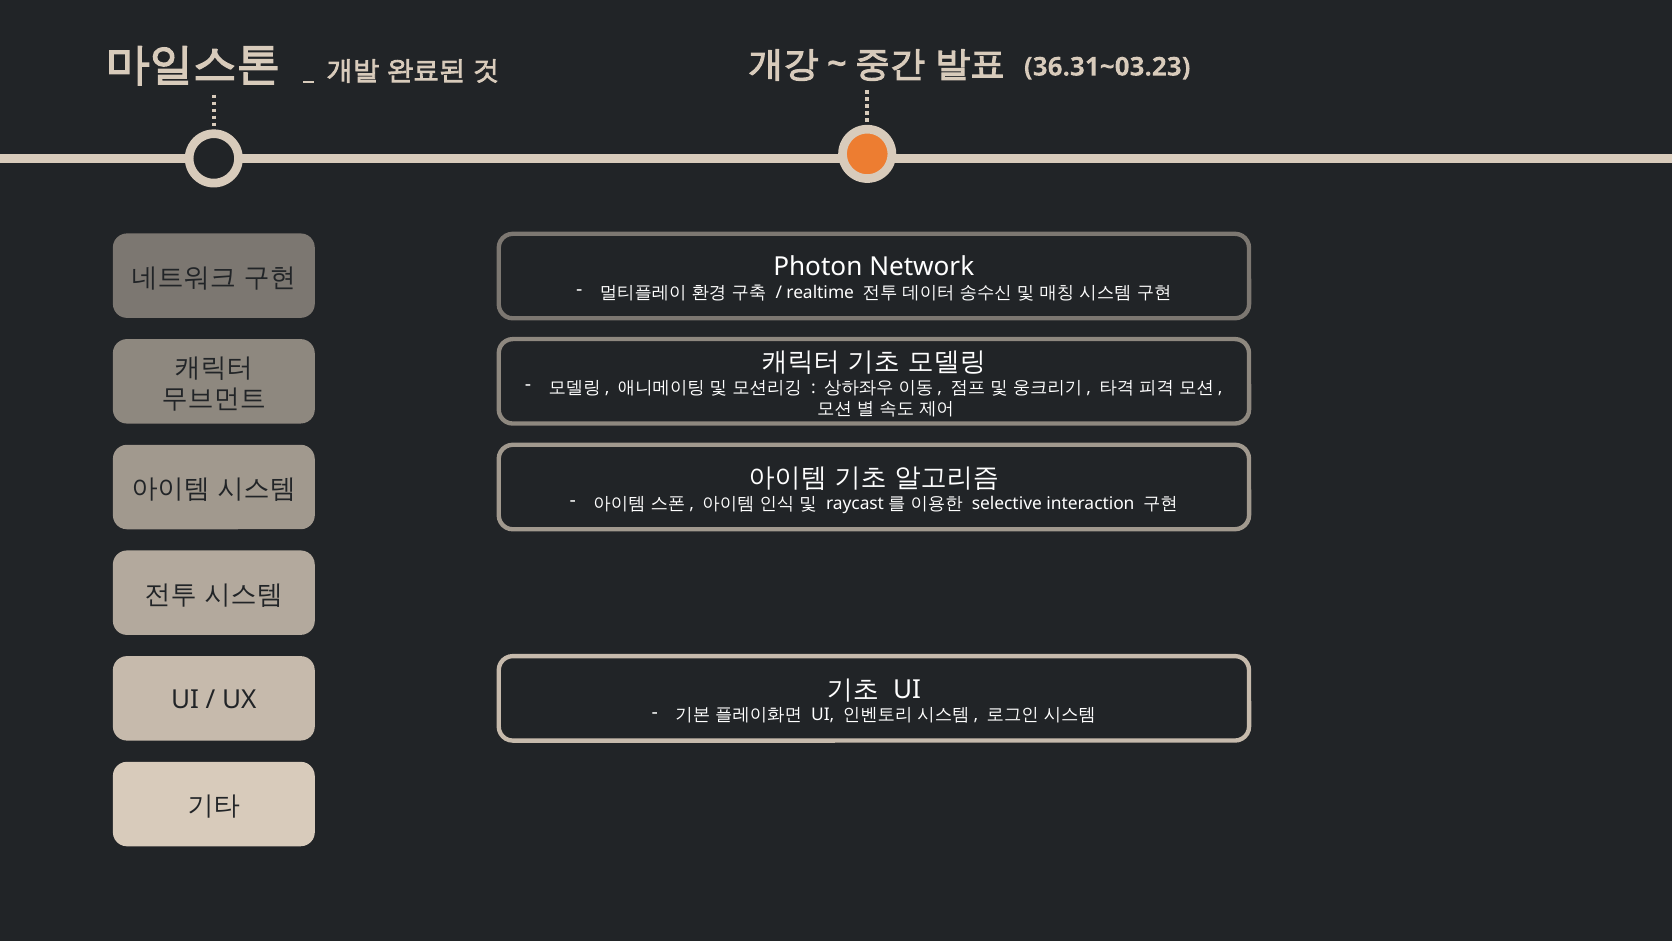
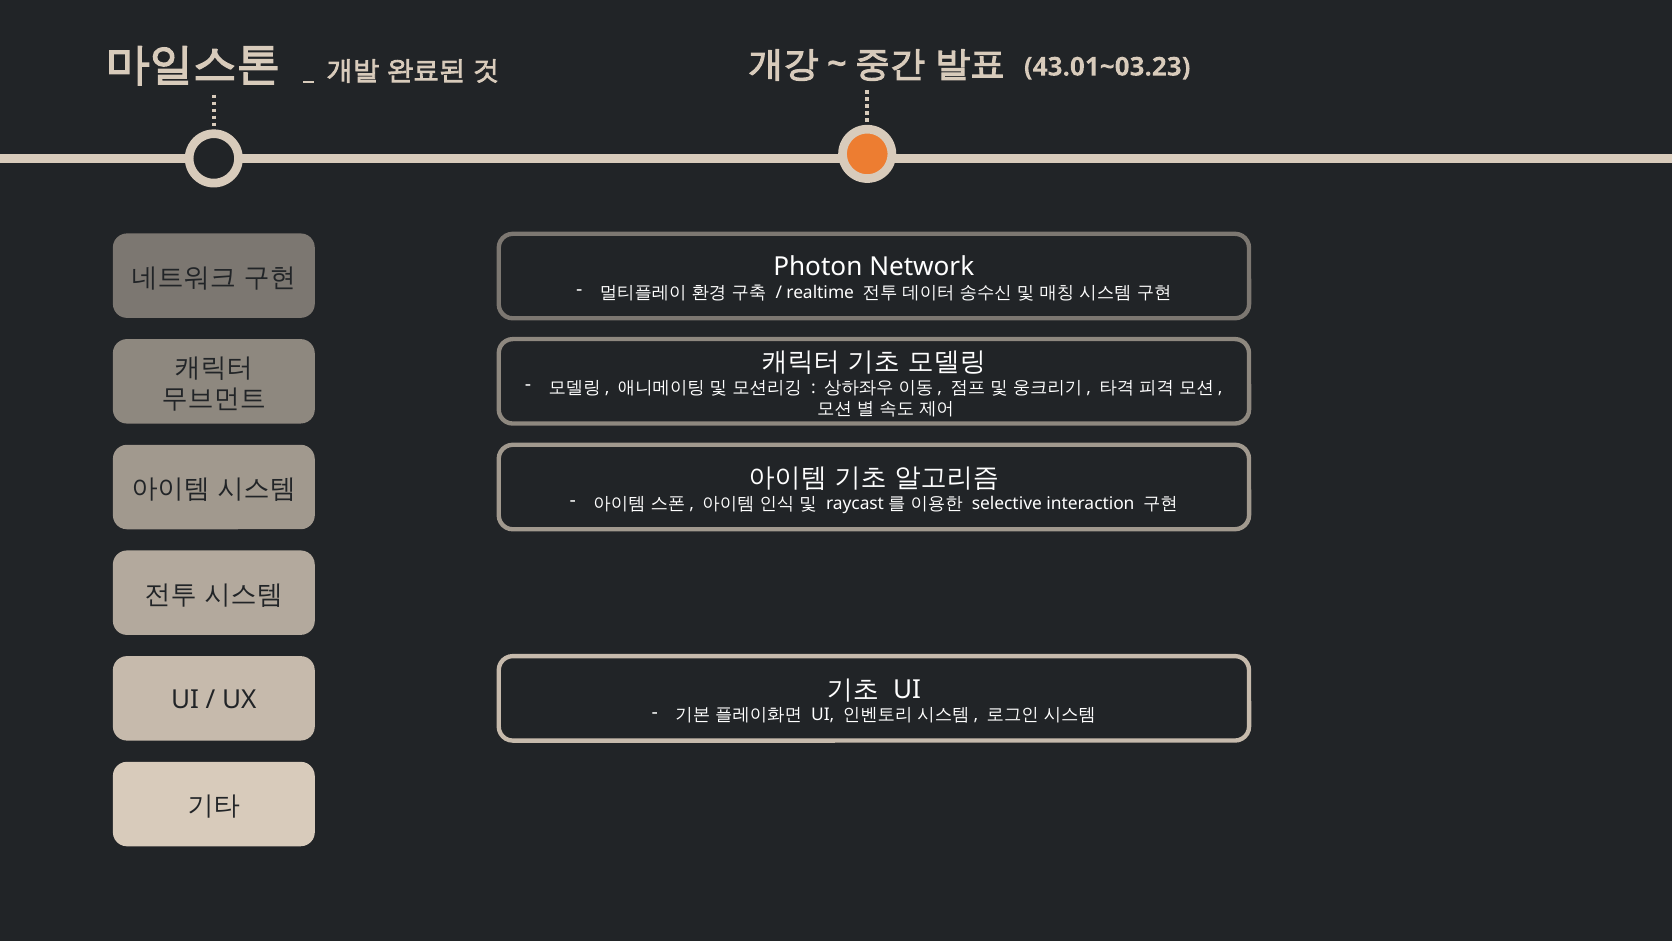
36.31~03.23: 36.31~03.23 -> 43.01~03.23
